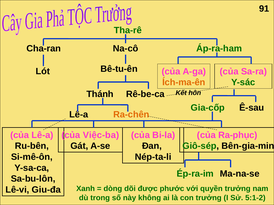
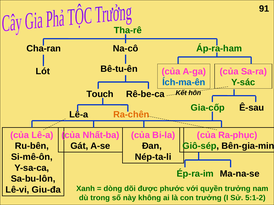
Ích-ma-ên colour: orange -> blue
Thánh: Thánh -> Touch
Việc-ba: Việc-ba -> Nhất-ba
